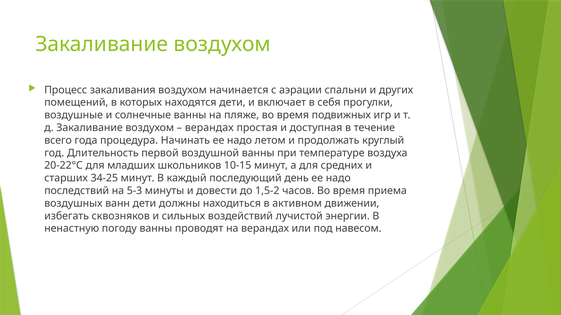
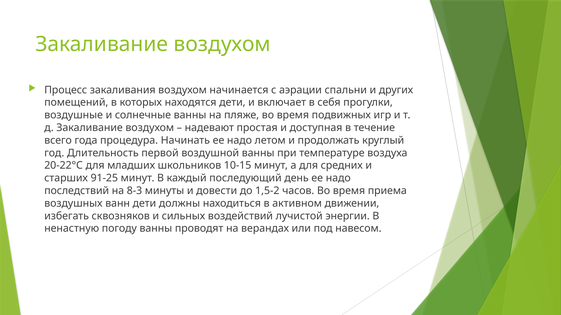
верандах at (209, 128): верандах -> надевают
34-25: 34-25 -> 91-25
5-3: 5-3 -> 8-3
